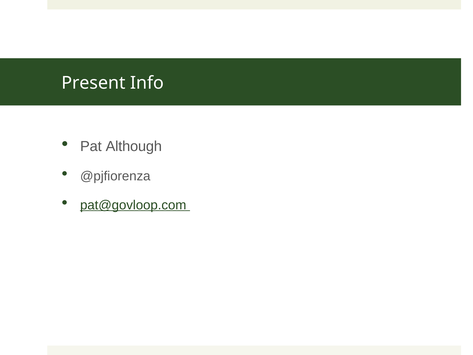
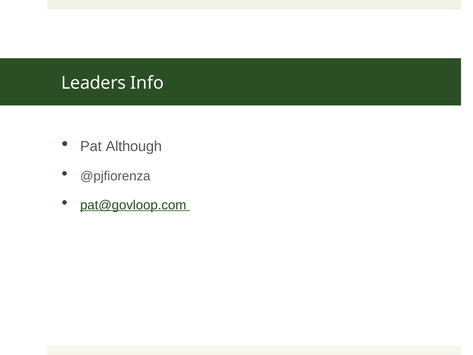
Present: Present -> Leaders
